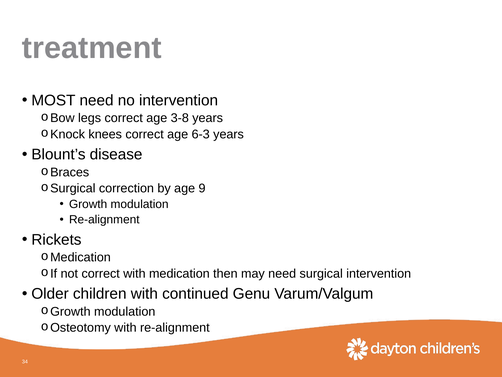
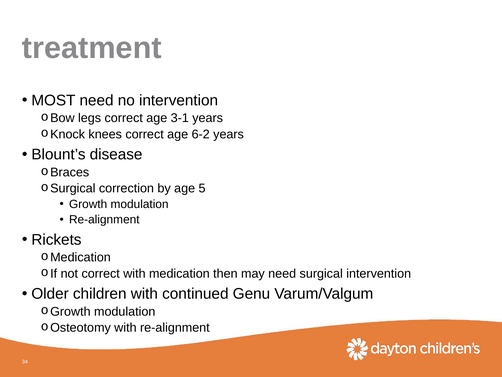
3-8: 3-8 -> 3-1
6-3: 6-3 -> 6-2
9: 9 -> 5
